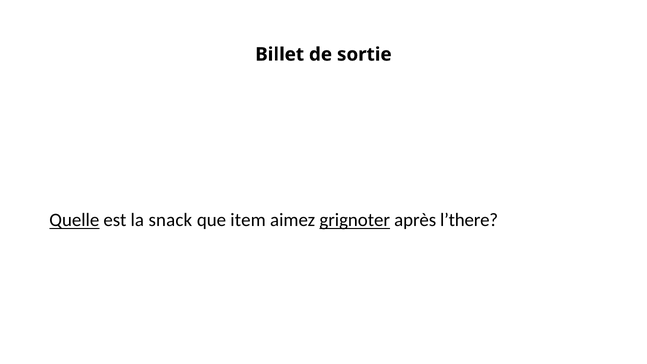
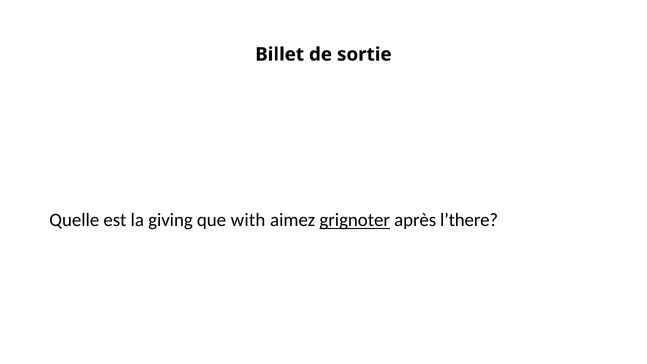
Quelle underline: present -> none
snack: snack -> giving
item: item -> with
